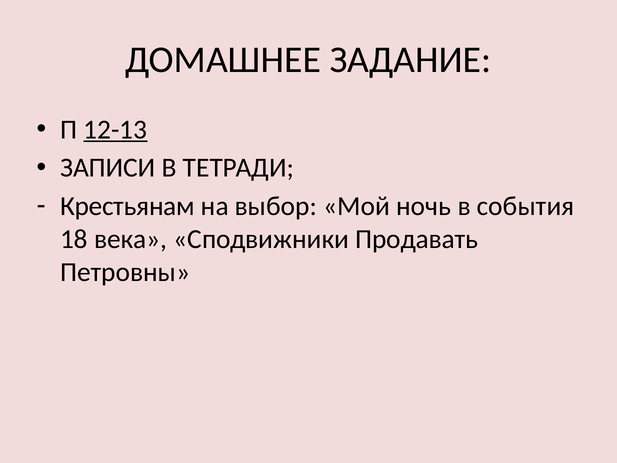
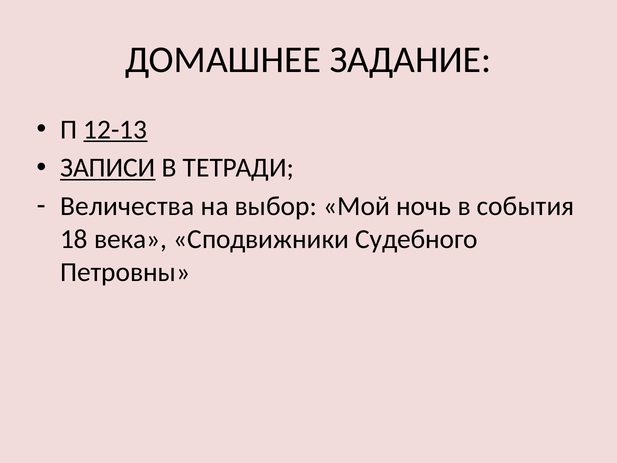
ЗАПИСИ underline: none -> present
Крестьянам: Крестьянам -> Величества
Продавать: Продавать -> Судебного
